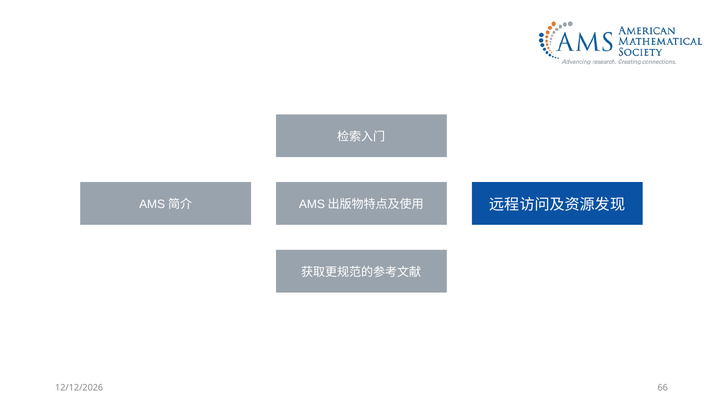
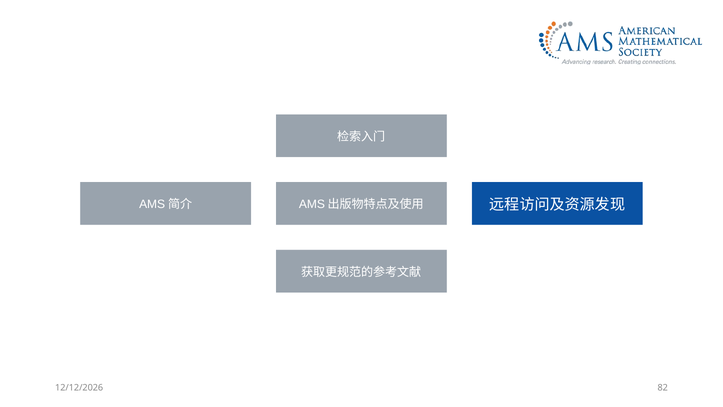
66: 66 -> 82
